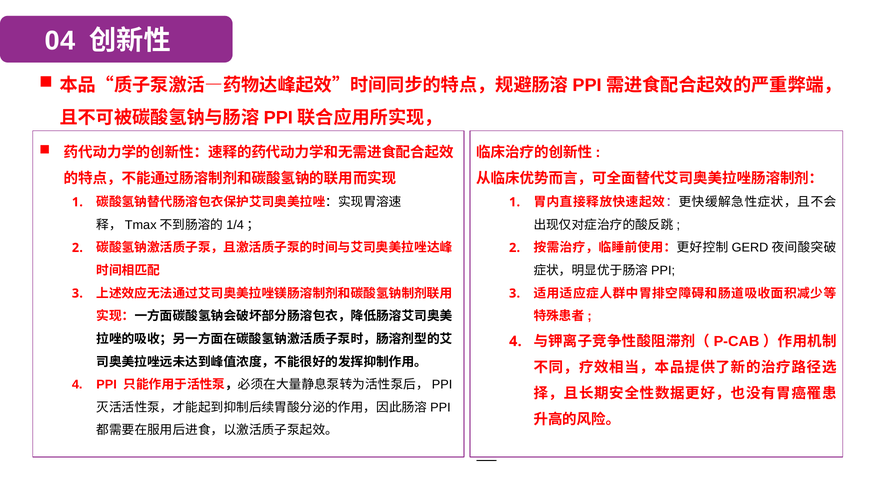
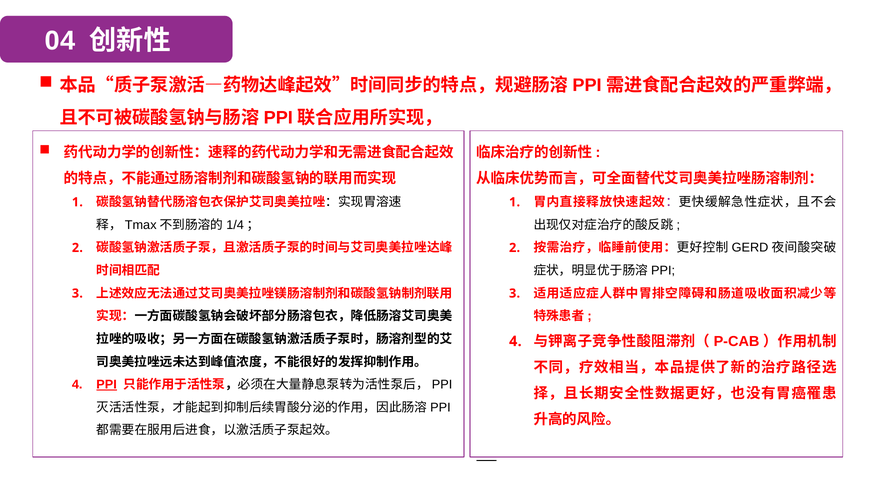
PPI underline: none -> present
